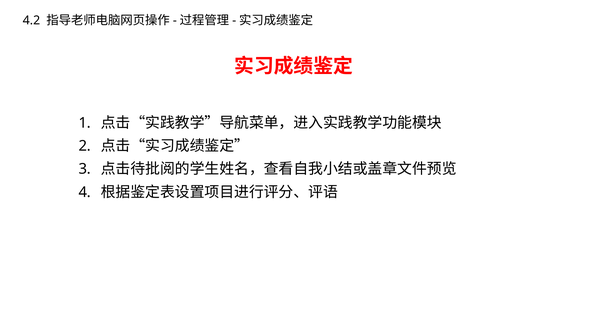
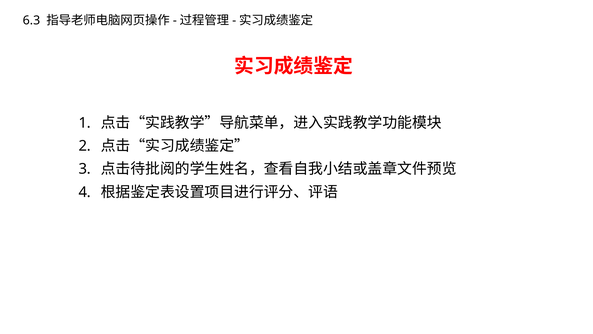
4.2: 4.2 -> 6.3
